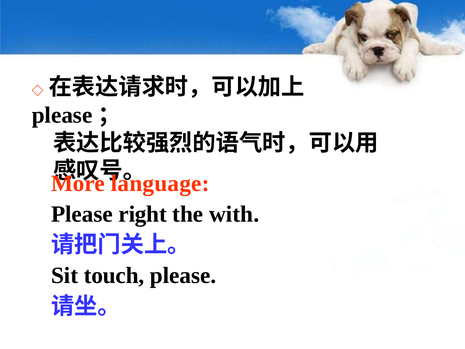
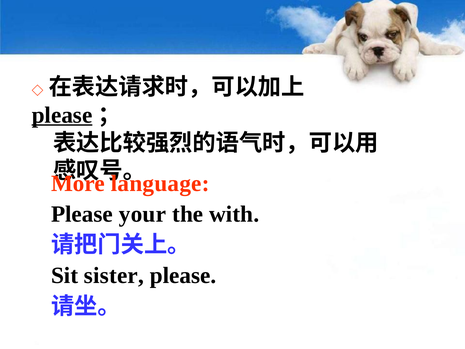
please at (62, 115) underline: none -> present
right: right -> your
touch: touch -> sister
